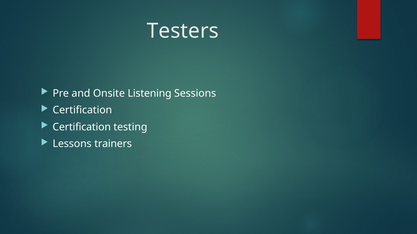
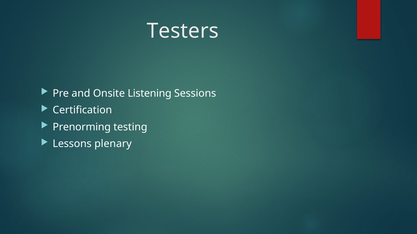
Certification at (82, 127): Certification -> Prenorming
trainers: trainers -> plenary
